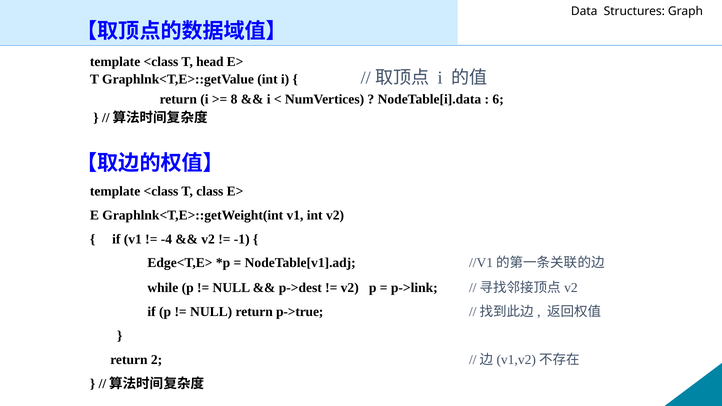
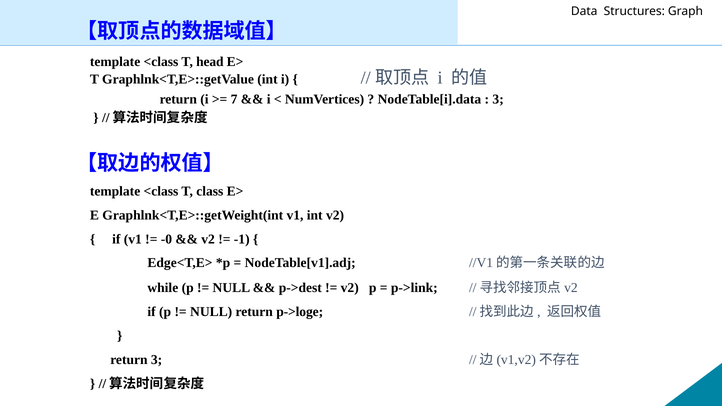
8: 8 -> 7
6 at (498, 99): 6 -> 3
-4: -4 -> -0
p->true: p->true -> p->loge
return 2: 2 -> 3
